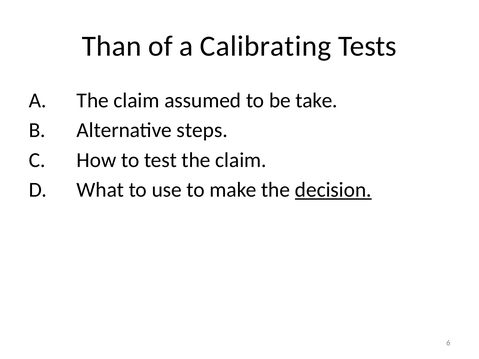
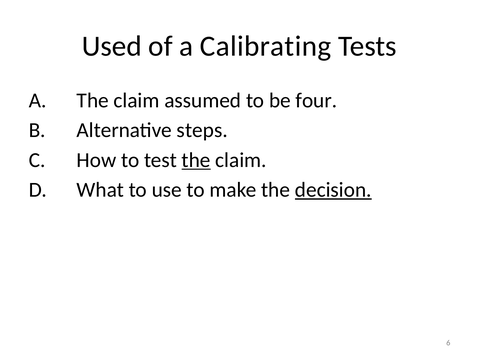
Than: Than -> Used
take: take -> four
the at (196, 160) underline: none -> present
